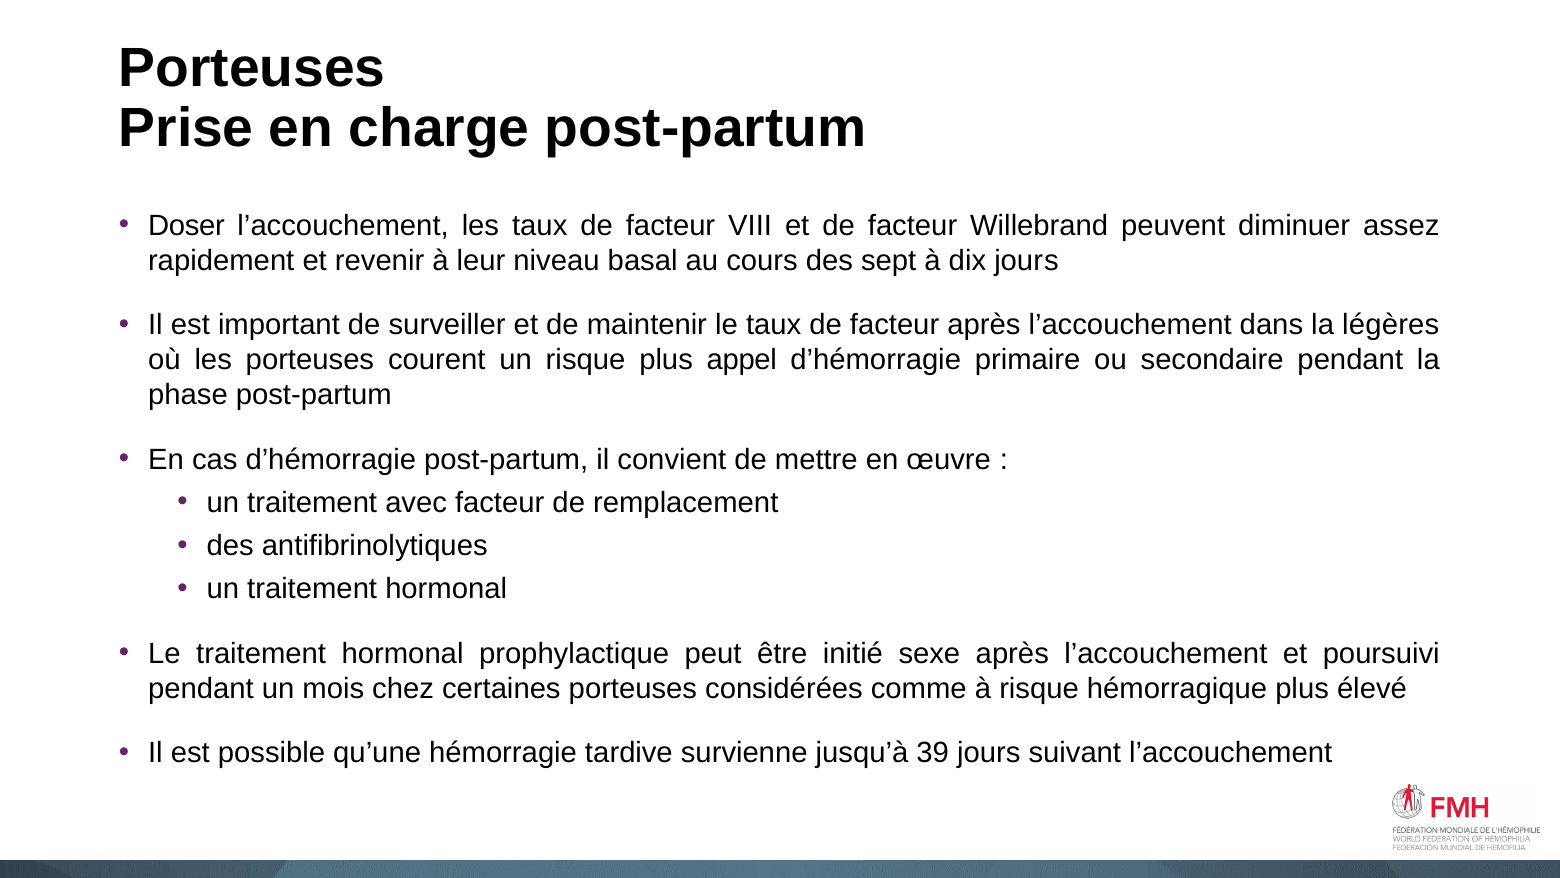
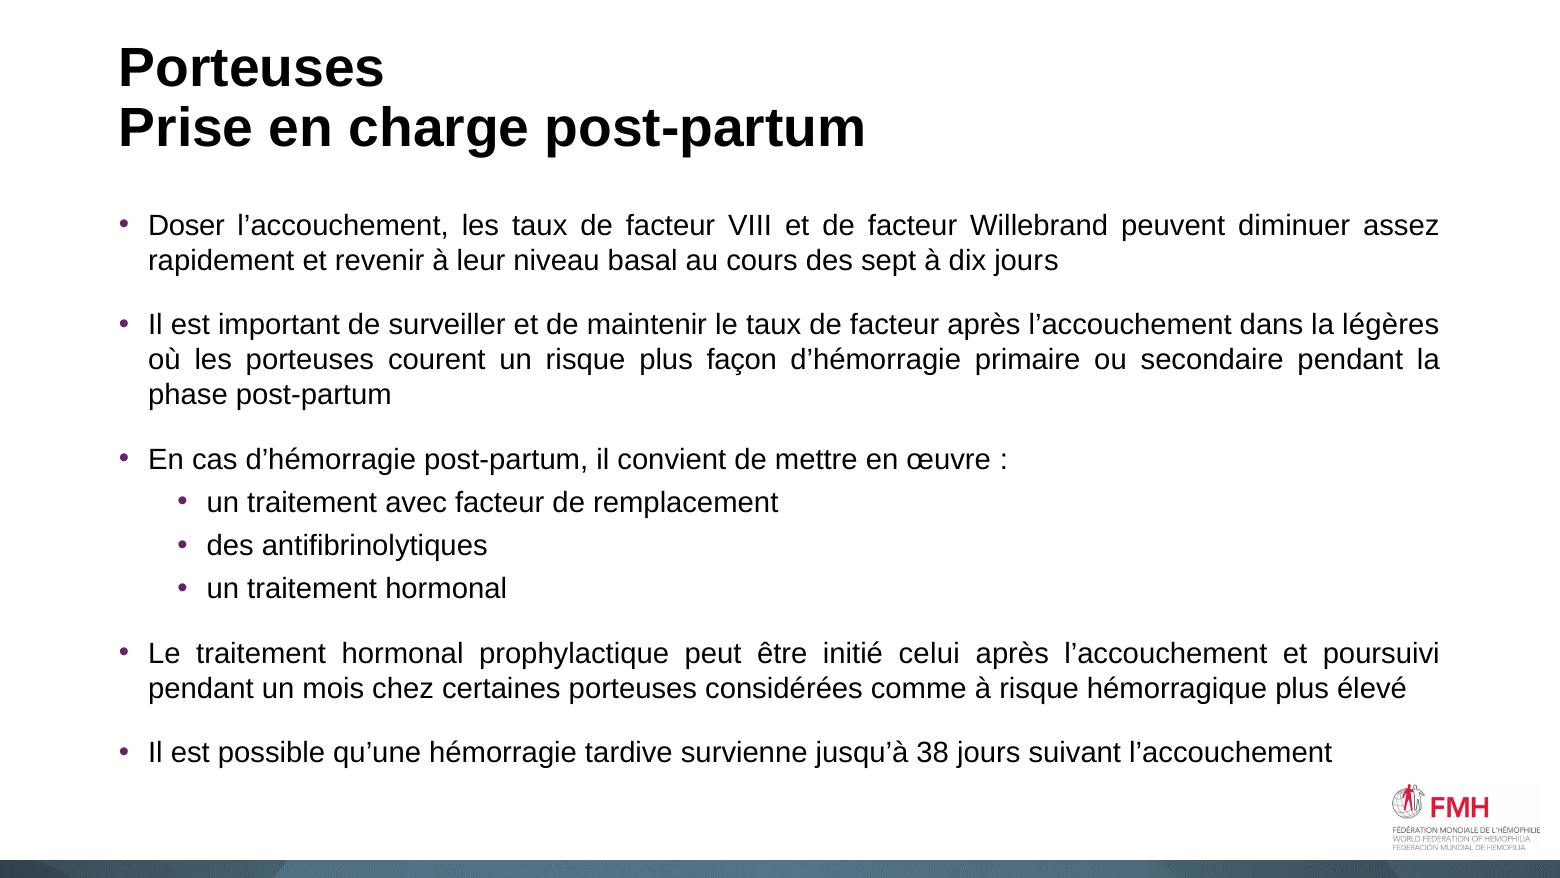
appel: appel -> façon
sexe: sexe -> celui
39: 39 -> 38
